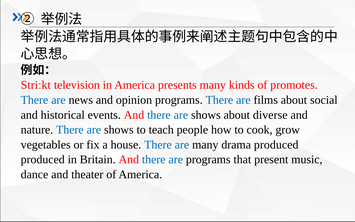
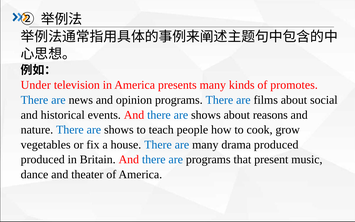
Striːkt: Striːkt -> Under
diverse: diverse -> reasons
